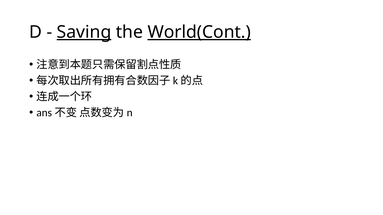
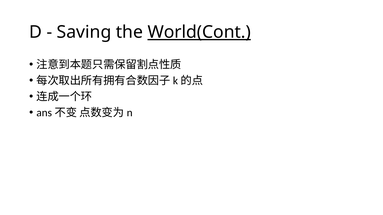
Saving underline: present -> none
